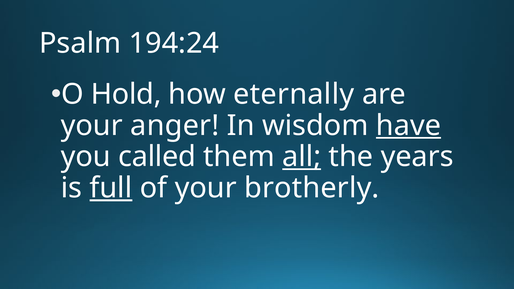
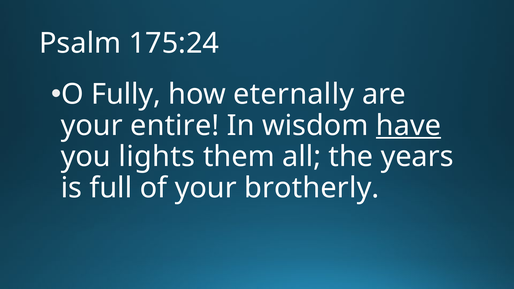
194:24: 194:24 -> 175:24
Hold: Hold -> Fully
anger: anger -> entire
called: called -> lights
all underline: present -> none
full underline: present -> none
